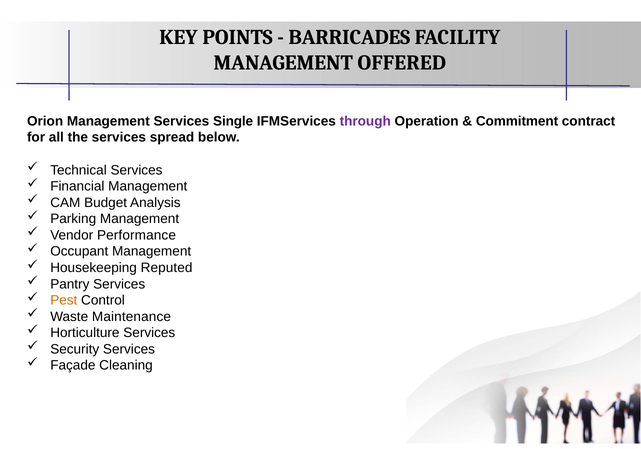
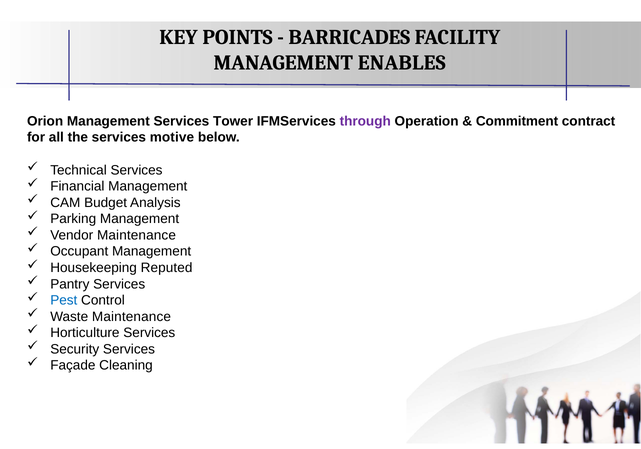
OFFERED: OFFERED -> ENABLES
Single: Single -> Tower
spread: spread -> motive
Vendor Performance: Performance -> Maintenance
Pest colour: orange -> blue
